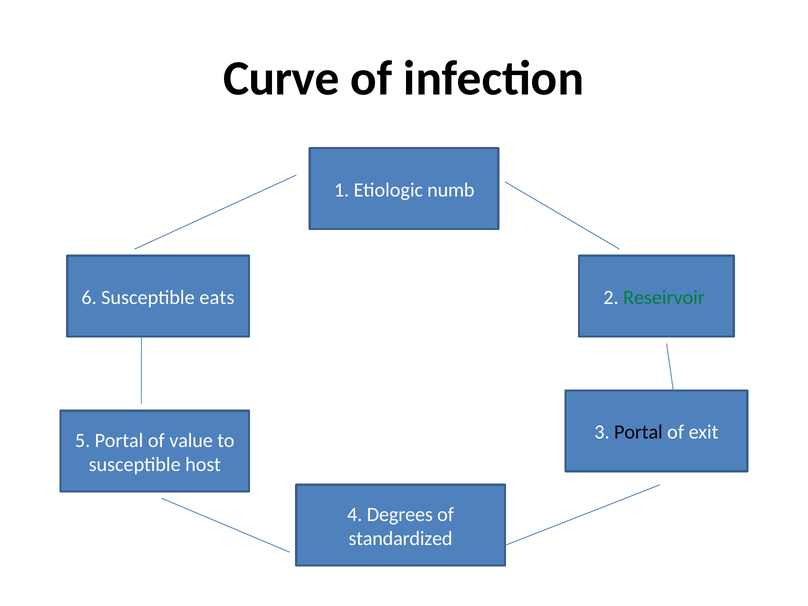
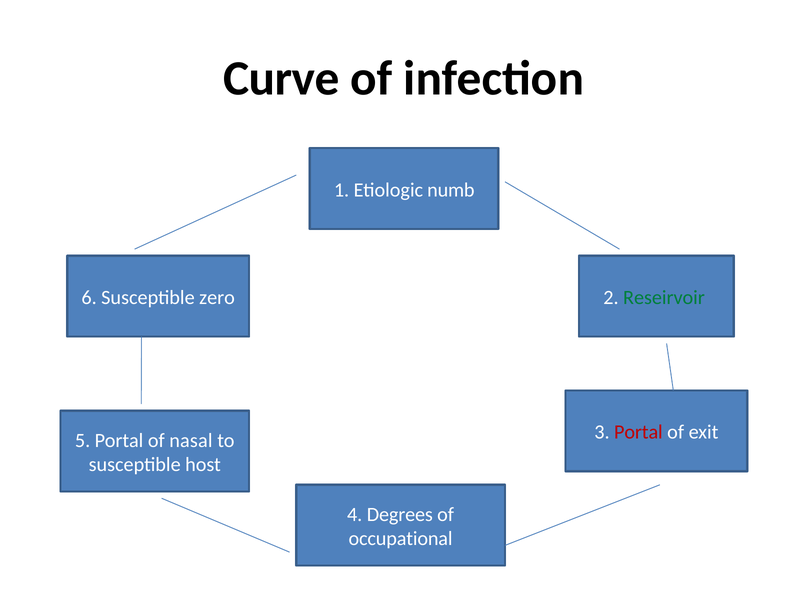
eats: eats -> zero
Portal at (638, 432) colour: black -> red
value: value -> nasal
standardized: standardized -> occupational
